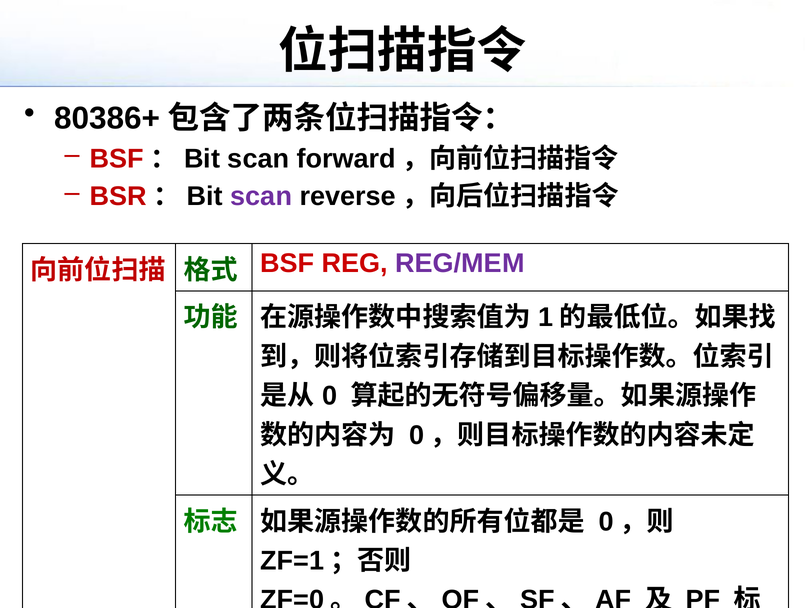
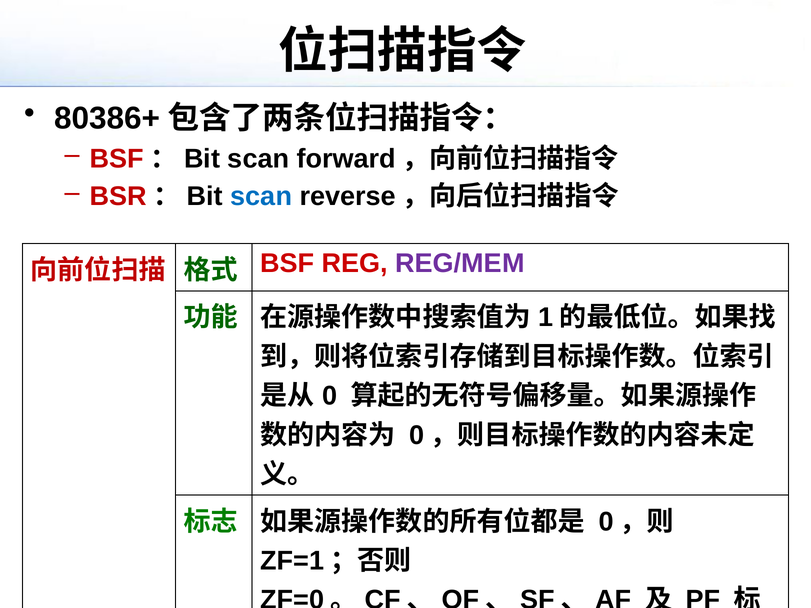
scan at (261, 197) colour: purple -> blue
